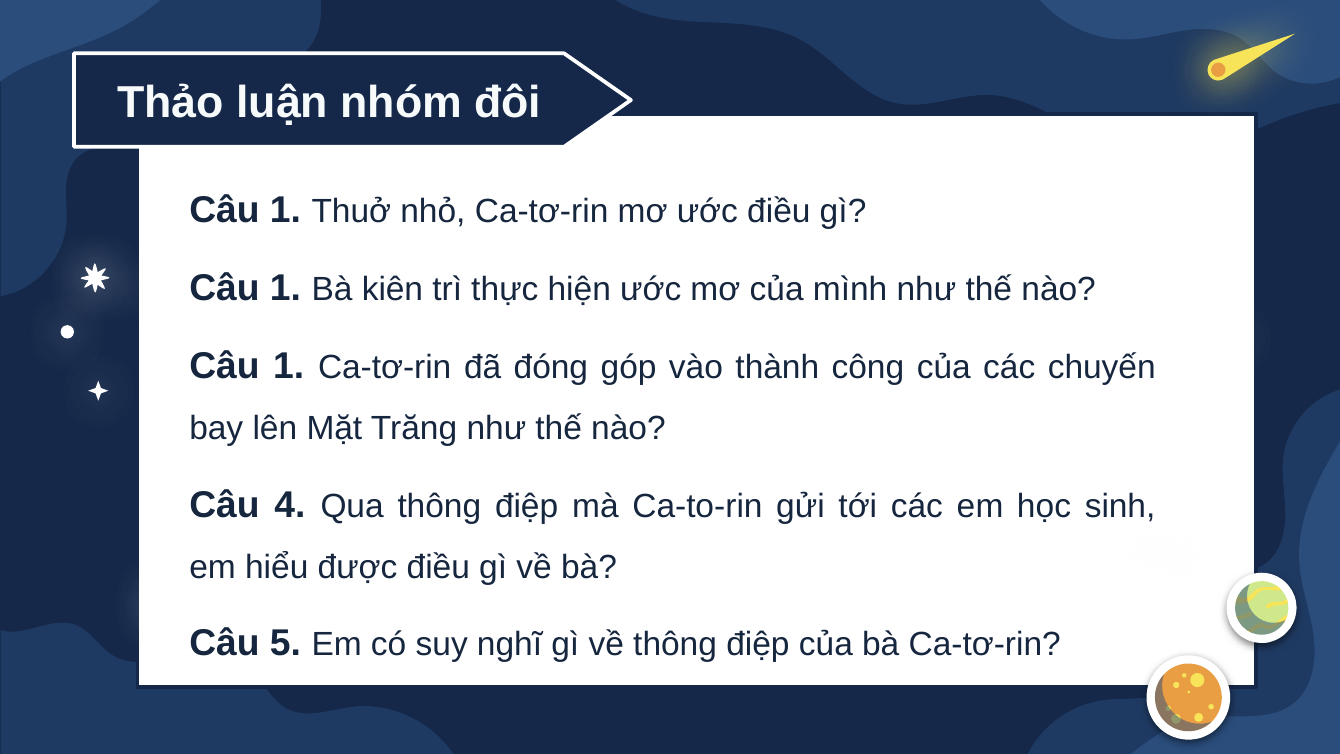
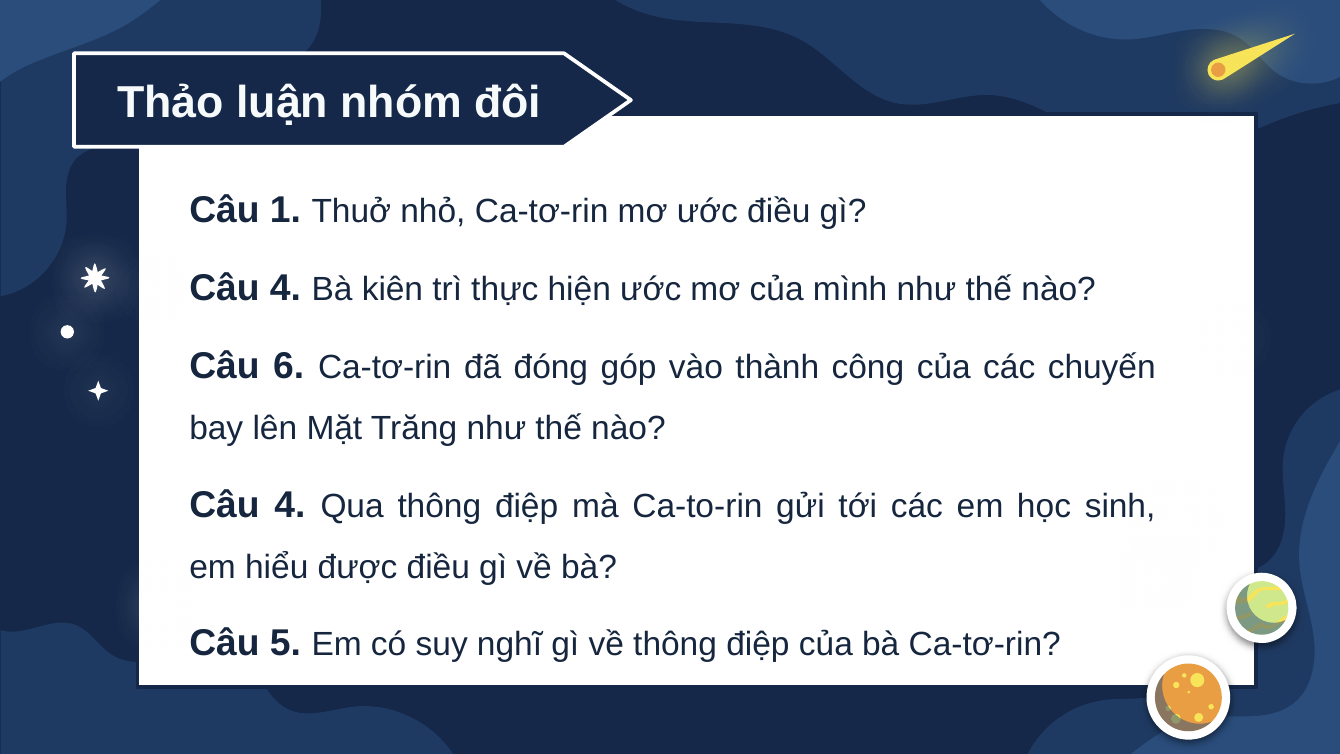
1 at (285, 288): 1 -> 4
1 at (289, 366): 1 -> 6
